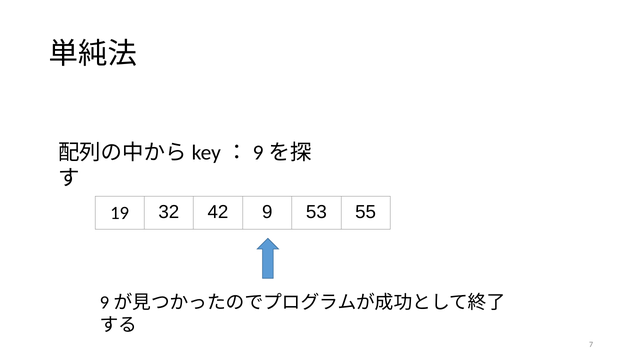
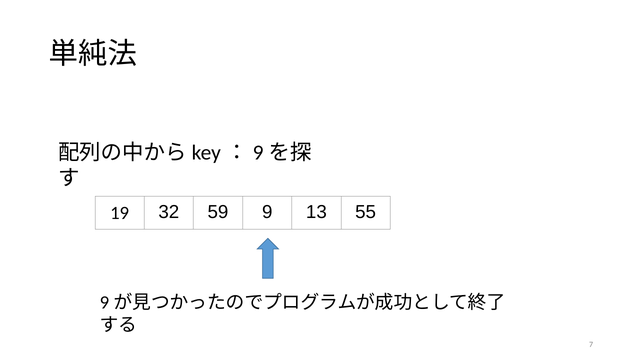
42: 42 -> 59
53: 53 -> 13
